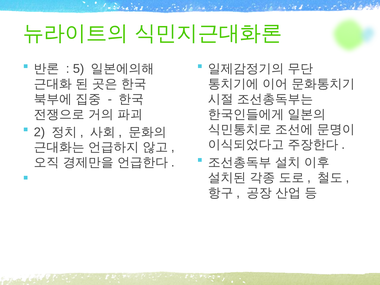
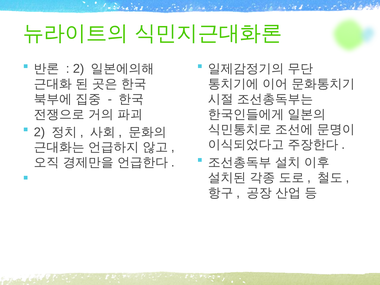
5 at (79, 69): 5 -> 2
